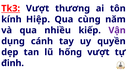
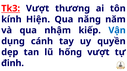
Hiệp: Hiệp -> Hiện
cùng: cùng -> năng
nhiều: nhiều -> nhậm
Vận colour: purple -> blue
